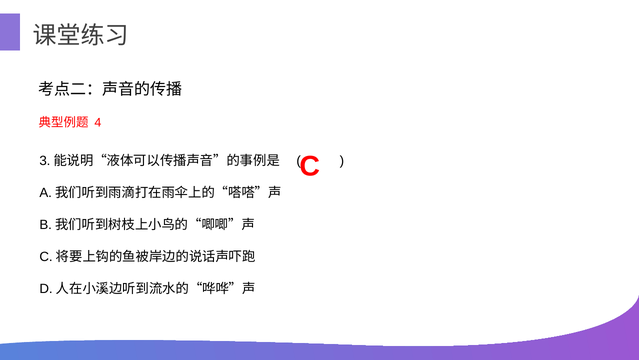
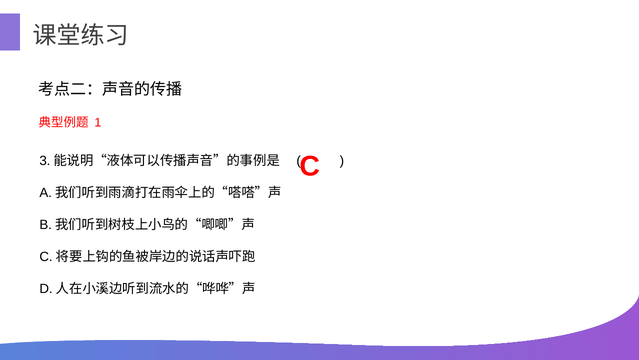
4: 4 -> 1
